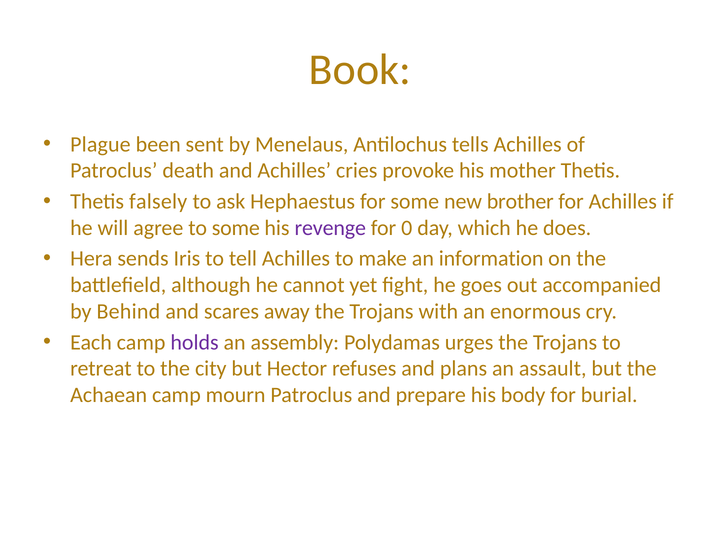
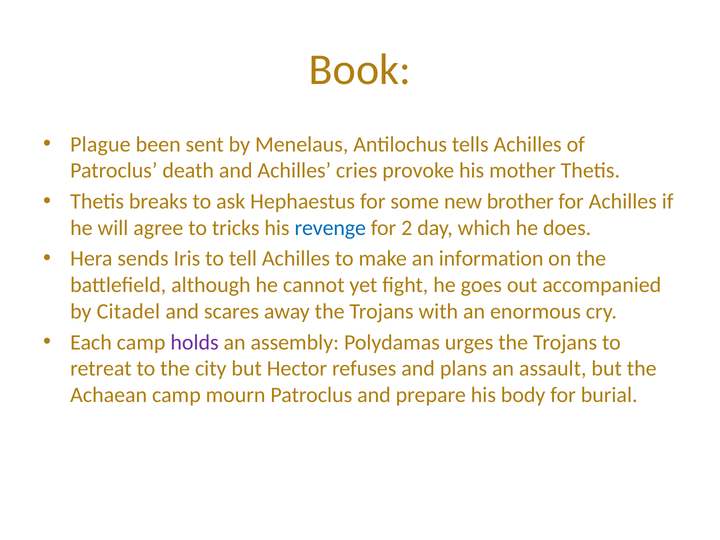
falsely: falsely -> breaks
to some: some -> tricks
revenge colour: purple -> blue
0: 0 -> 2
Behind: Behind -> Citadel
